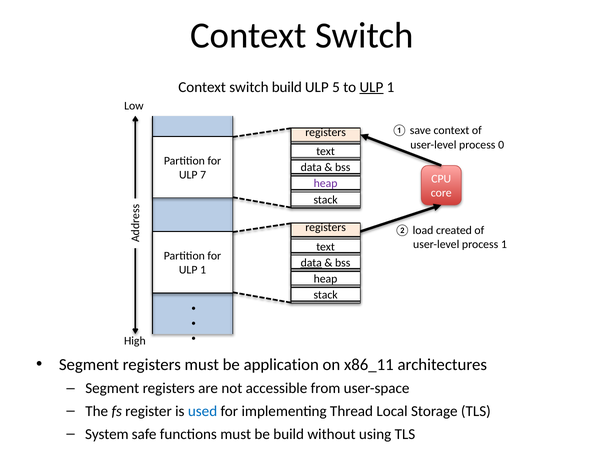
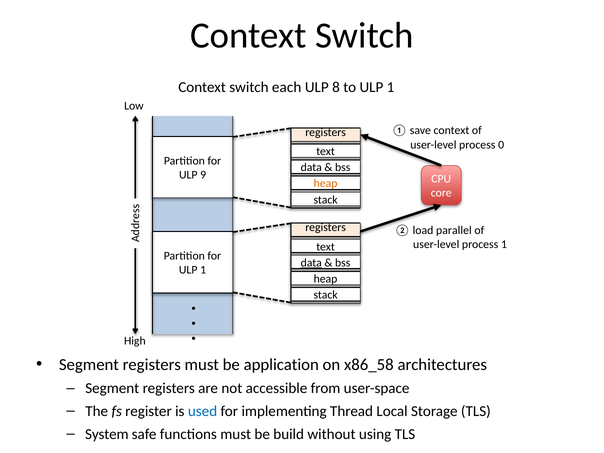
switch build: build -> each
5: 5 -> 8
ULP at (371, 87) underline: present -> none
7: 7 -> 9
heap at (326, 184) colour: purple -> orange
created: created -> parallel
x86_11: x86_11 -> x86_58
